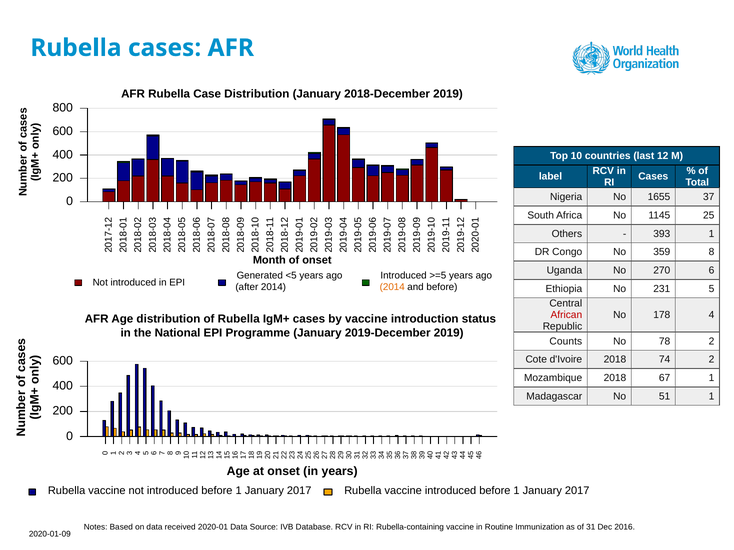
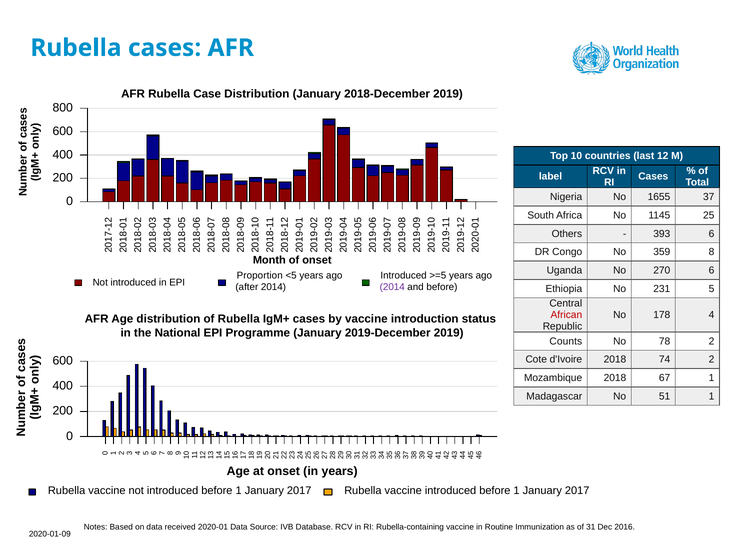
393 1: 1 -> 6
Generated: Generated -> Proportion
2014 at (392, 287) colour: orange -> purple
